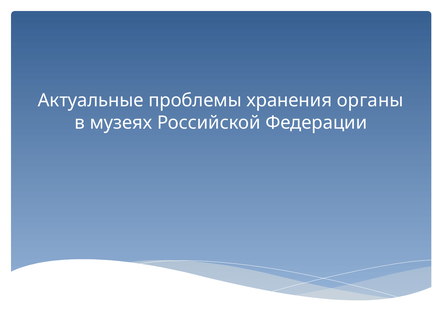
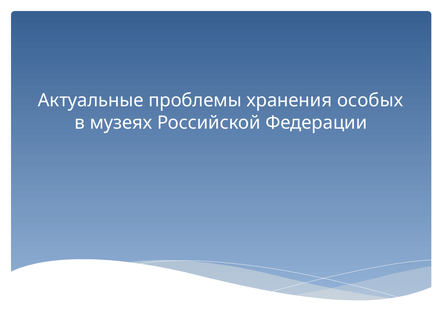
органы: органы -> особых
